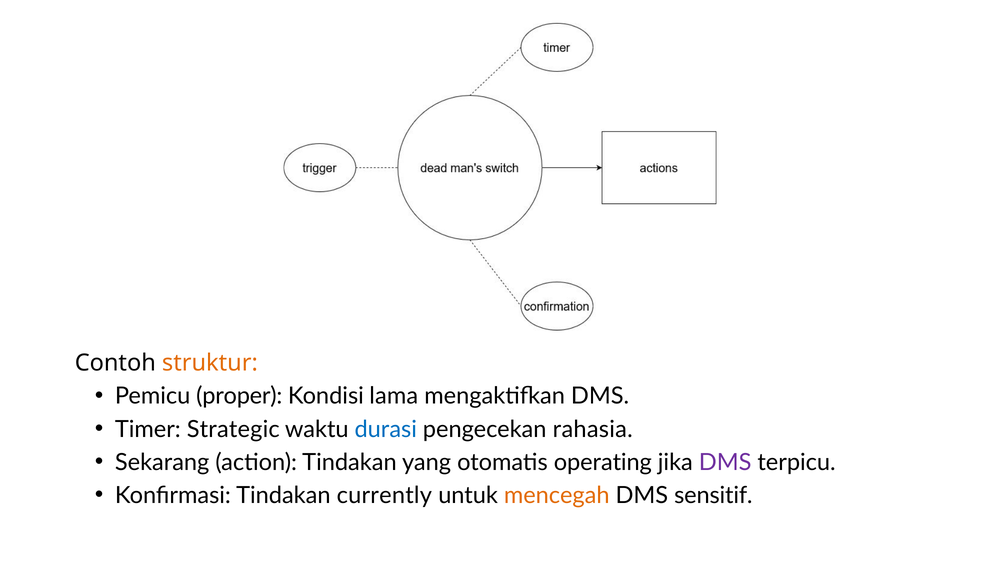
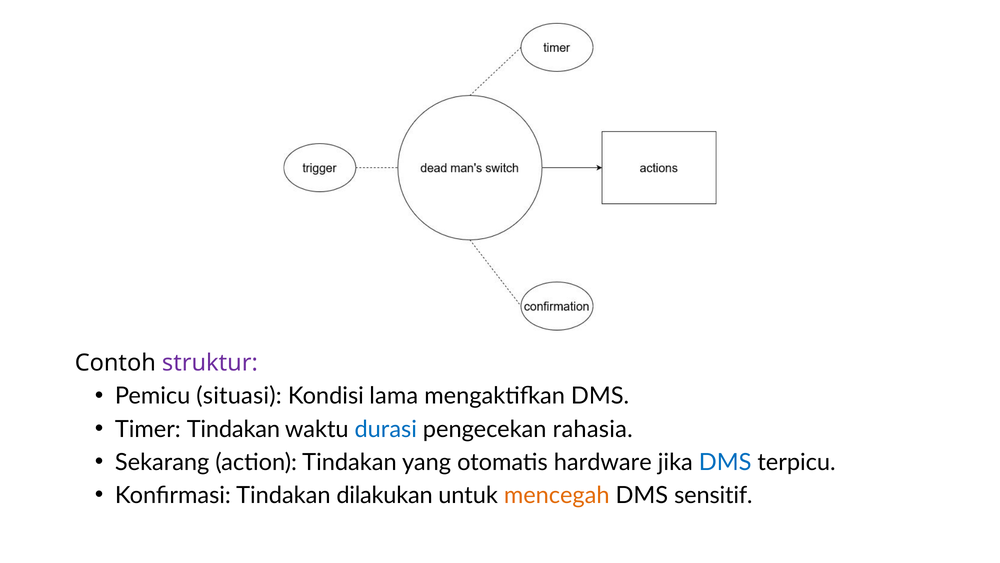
struktur colour: orange -> purple
proper: proper -> situasi
Timer Strategic: Strategic -> Tindakan
operating: operating -> hardware
DMS at (725, 462) colour: purple -> blue
currently: currently -> dilakukan
